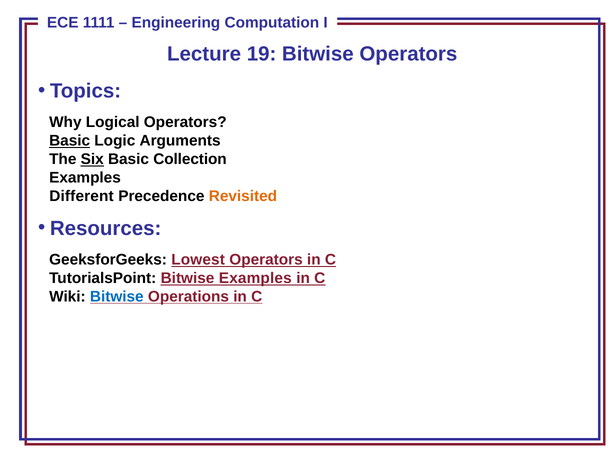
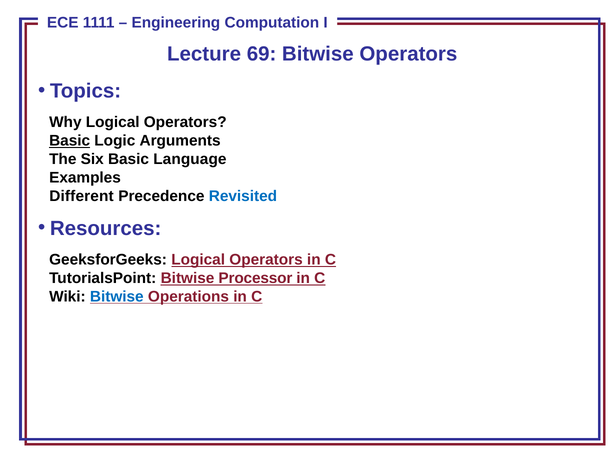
19: 19 -> 69
Six underline: present -> none
Collection: Collection -> Language
Revisited colour: orange -> blue
GeeksforGeeks Lowest: Lowest -> Logical
Bitwise Examples: Examples -> Processor
